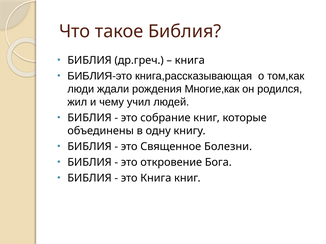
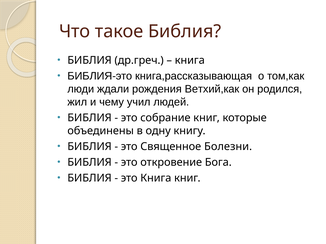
Многие,как: Многие,как -> Ветхий,как
